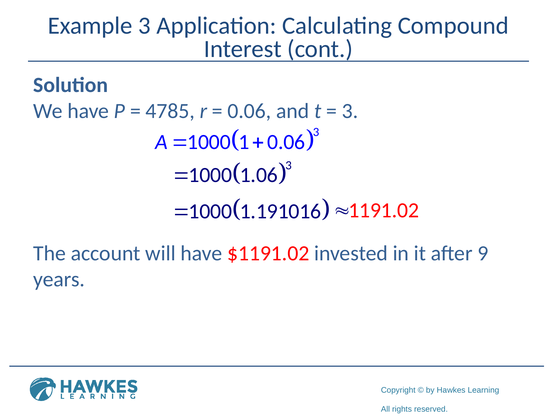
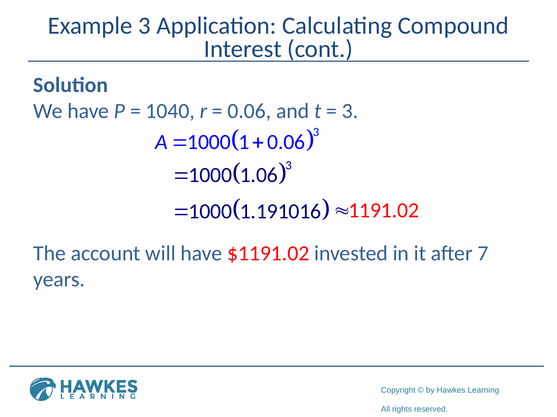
4785: 4785 -> 1040
9: 9 -> 7
